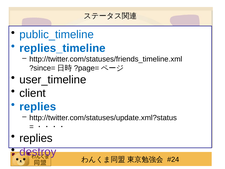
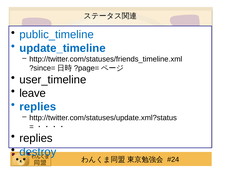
replies_timeline: replies_timeline -> update_timeline
client: client -> leave
destroy colour: purple -> blue
